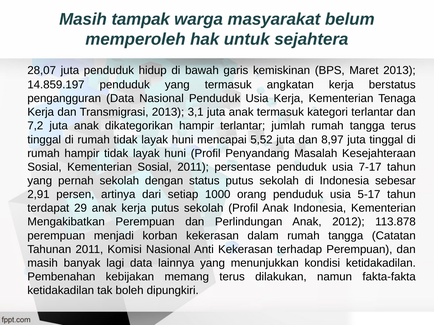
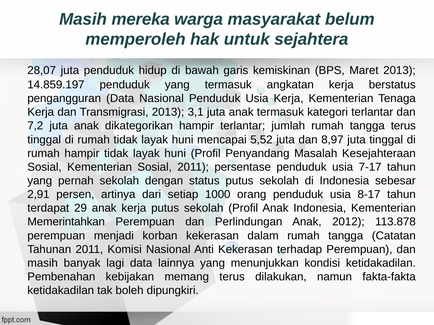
tampak: tampak -> mereka
5-17: 5-17 -> 8-17
Mengakibatkan: Mengakibatkan -> Memerintahkan
